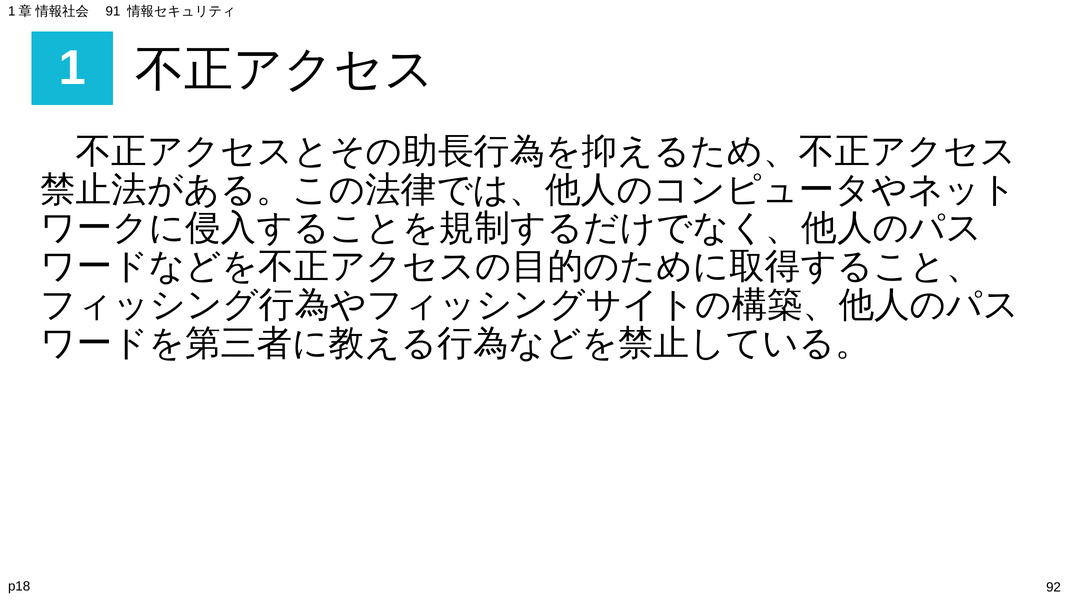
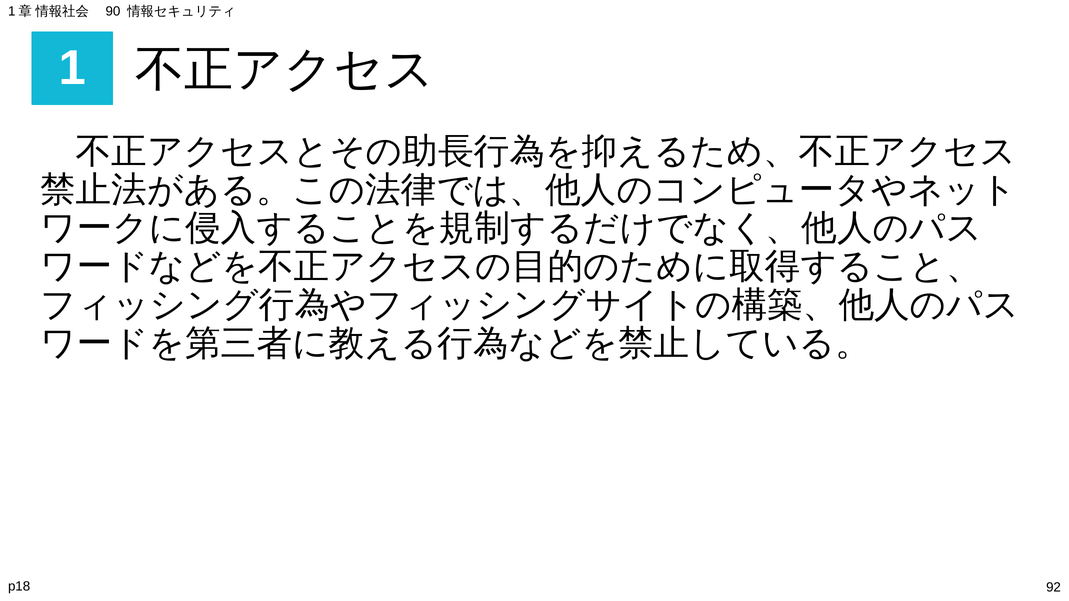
91: 91 -> 90
